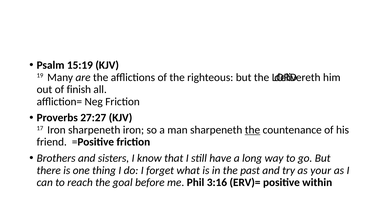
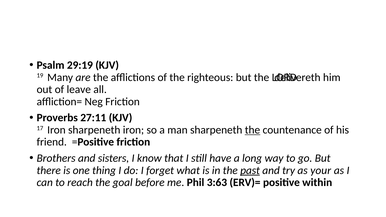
15:19: 15:19 -> 29:19
finish: finish -> leave
27:27: 27:27 -> 27:11
past underline: none -> present
3:16: 3:16 -> 3:63
